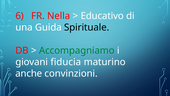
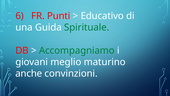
Nella: Nella -> Punti
Spirituale colour: black -> green
fiducia: fiducia -> meglio
